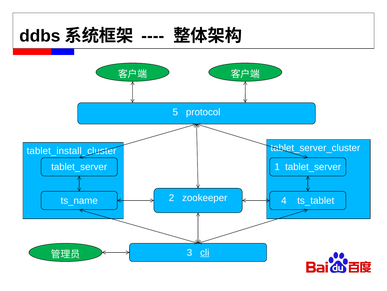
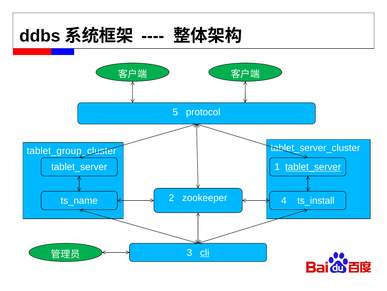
tablet_install_cluster: tablet_install_cluster -> tablet_group_cluster
tablet_server at (313, 167) underline: none -> present
ts_tablet: ts_tablet -> ts_install
